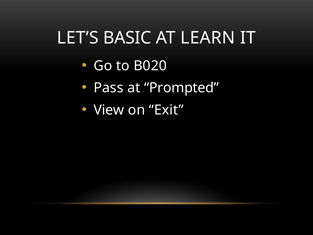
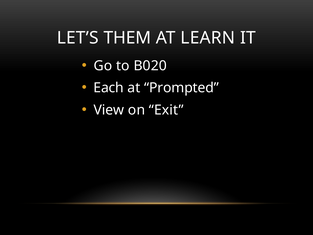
BASIC: BASIC -> THEM
Pass: Pass -> Each
